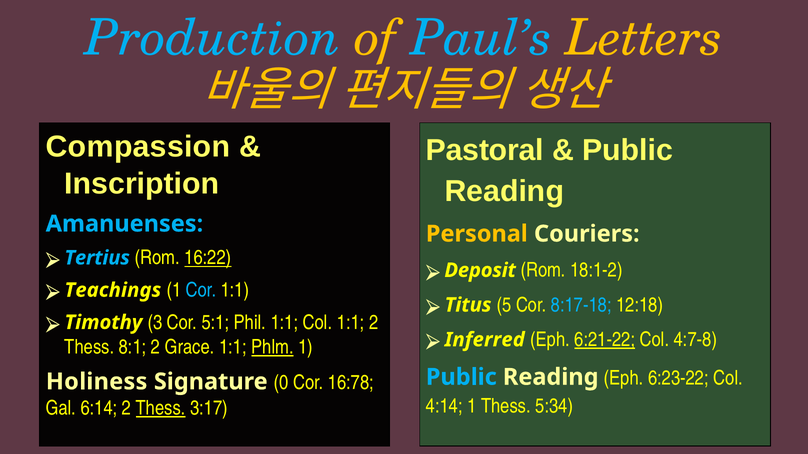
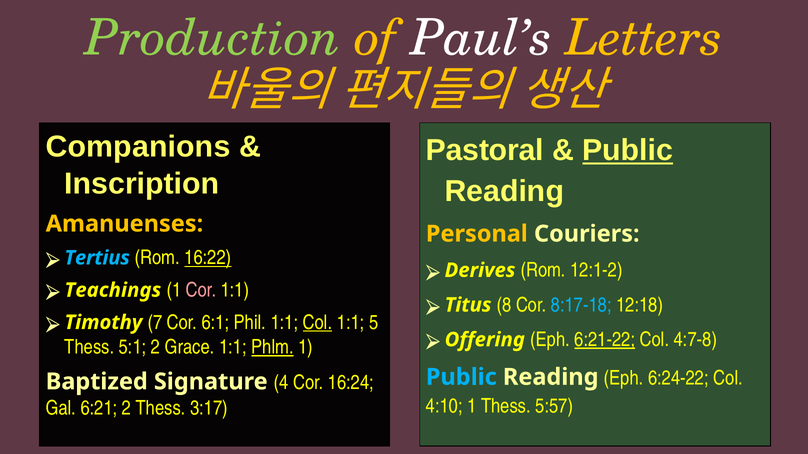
Production colour: light blue -> light green
Paul’s colour: light blue -> white
Compassion: Compassion -> Companions
Public at (628, 151) underline: none -> present
Amanuenses colour: light blue -> yellow
Deposit: Deposit -> Derives
18:1-2: 18:1-2 -> 12:1-2
Cor at (201, 290) colour: light blue -> pink
5: 5 -> 8
3: 3 -> 7
5:1: 5:1 -> 6:1
Col at (317, 323) underline: none -> present
1:1 2: 2 -> 5
Inferred: Inferred -> Offering
8:1: 8:1 -> 5:1
6:23-22: 6:23-22 -> 6:24-22
Holiness: Holiness -> Baptized
0: 0 -> 4
16:78: 16:78 -> 16:24
4:14: 4:14 -> 4:10
5:34: 5:34 -> 5:57
6:14: 6:14 -> 6:21
Thess at (161, 409) underline: present -> none
